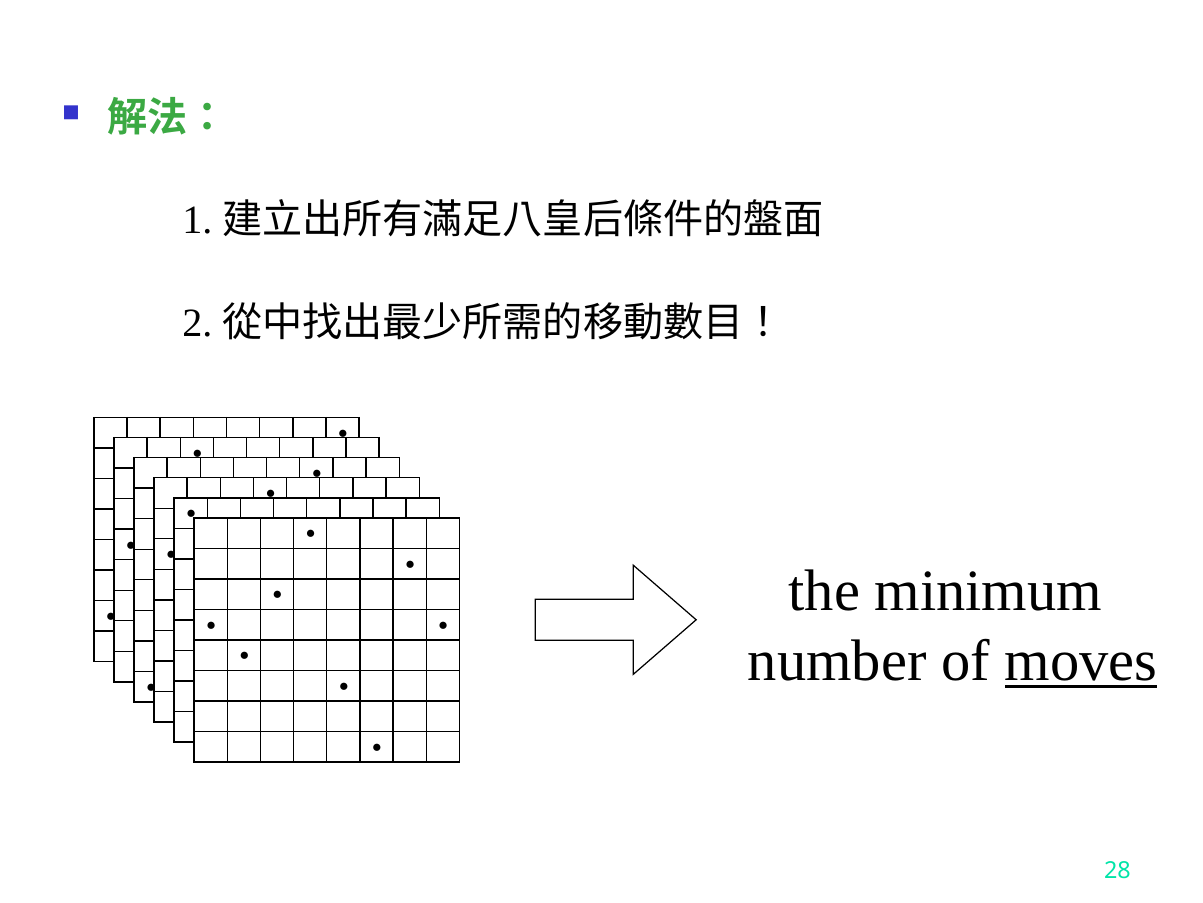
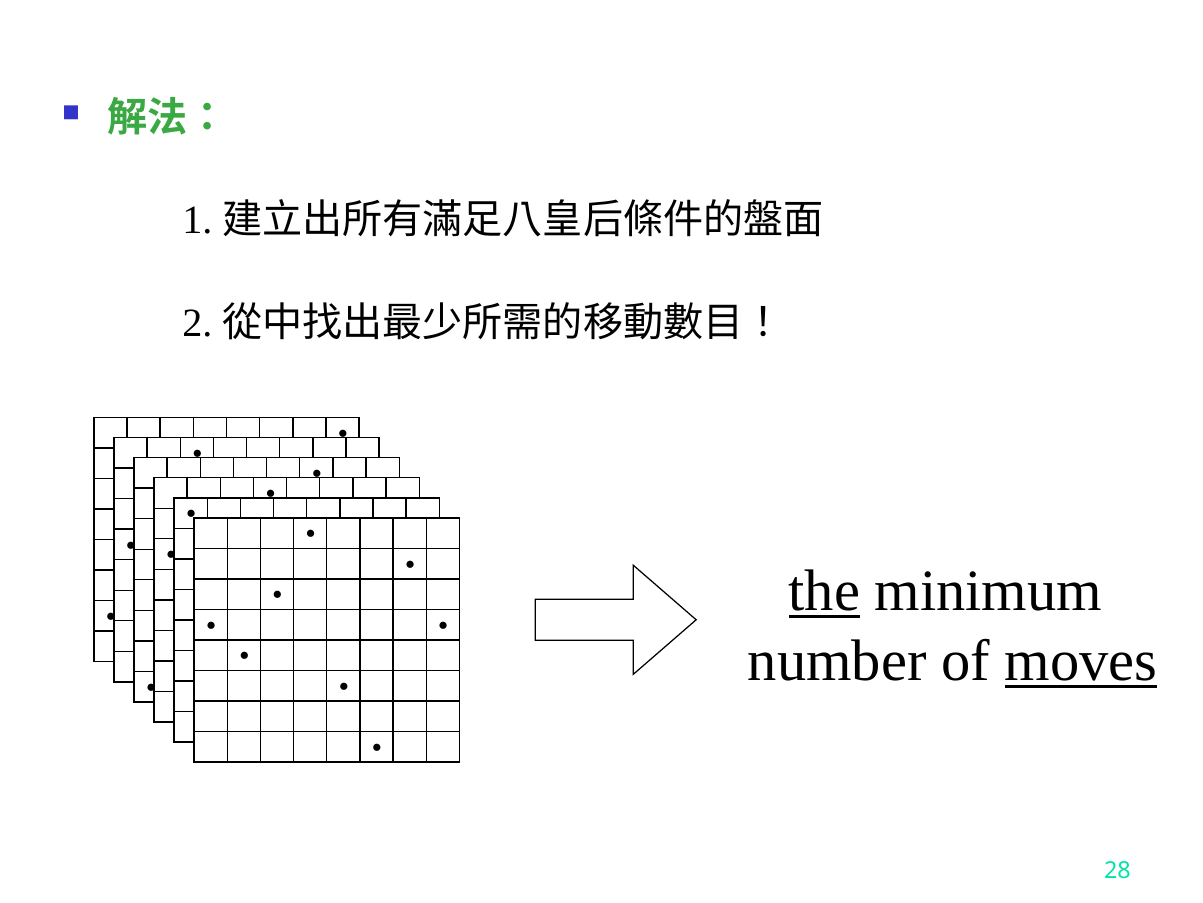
the underline: none -> present
